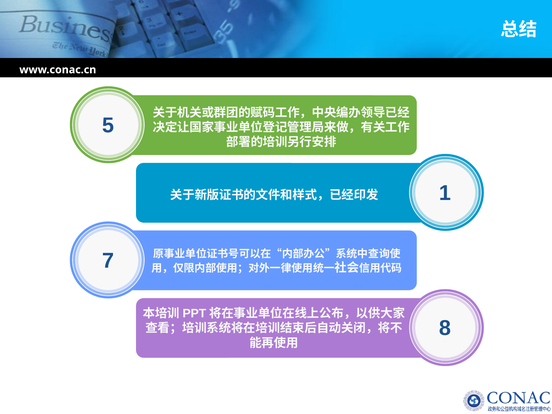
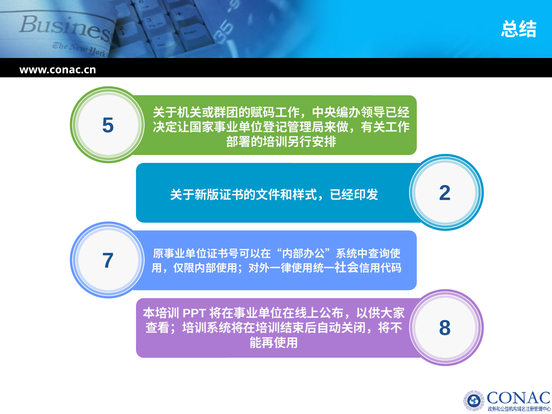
1: 1 -> 2
